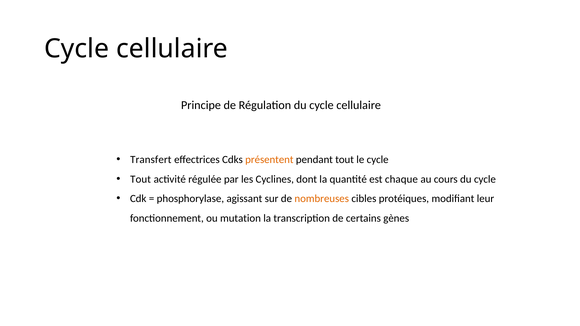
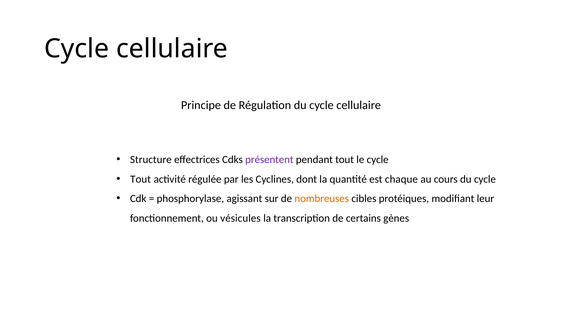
Transfert: Transfert -> Structure
présentent colour: orange -> purple
mutation: mutation -> vésicules
